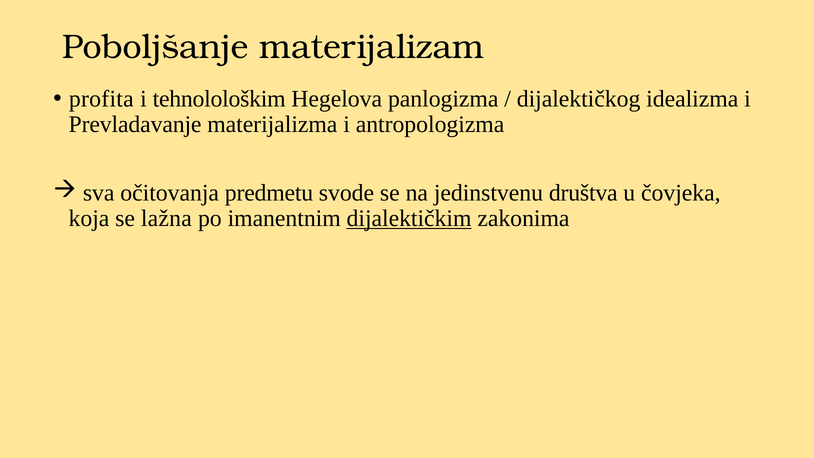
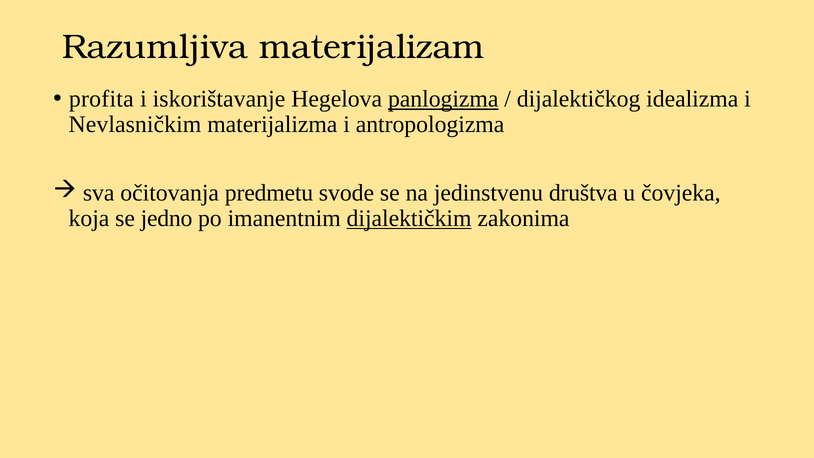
Poboljšanje: Poboljšanje -> Razumljiva
tehnolološkim: tehnolološkim -> iskorištavanje
panlogizma underline: none -> present
Prevladavanje: Prevladavanje -> Nevlasničkim
lažna: lažna -> jedno
